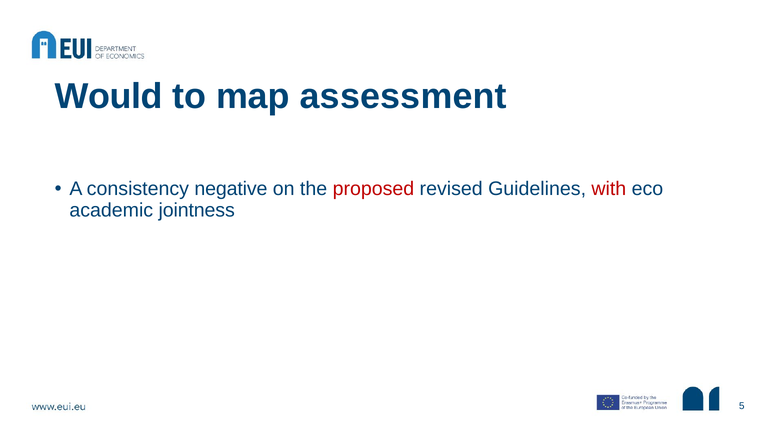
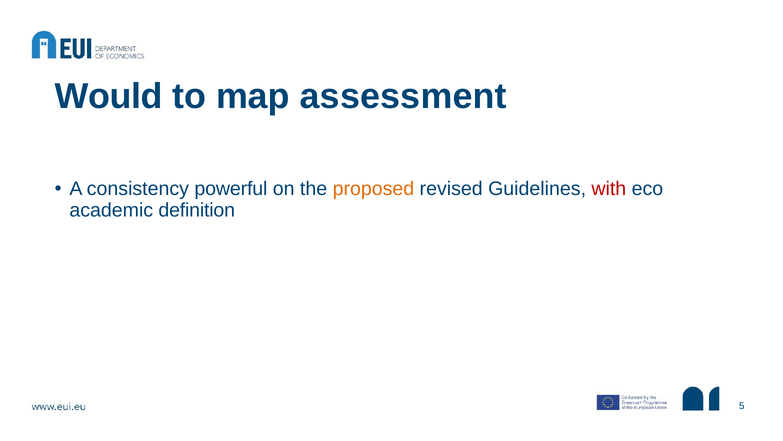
negative: negative -> powerful
proposed colour: red -> orange
jointness: jointness -> definition
